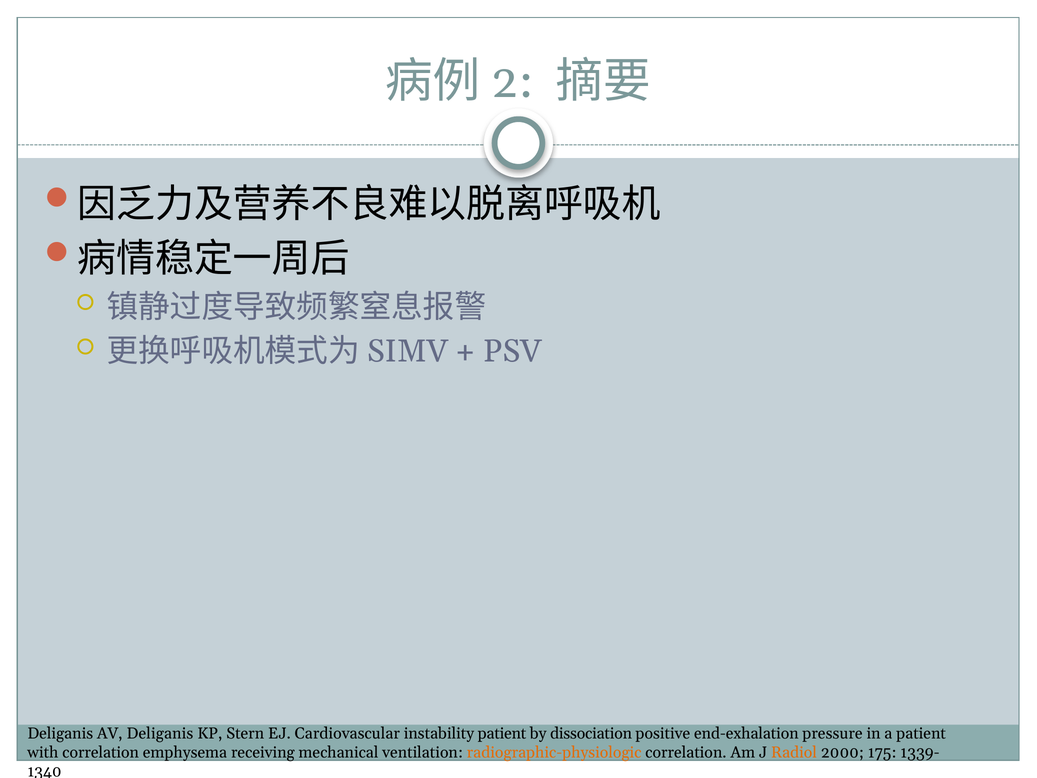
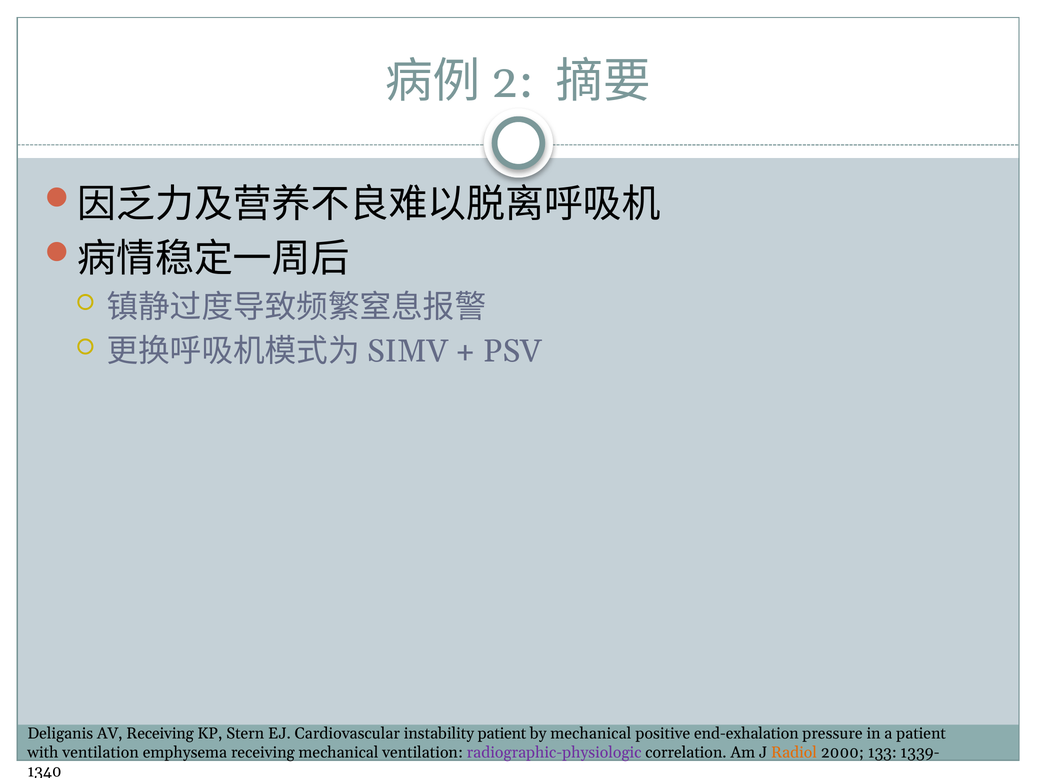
AV Deliganis: Deliganis -> Receiving
by dissociation: dissociation -> mechanical
with correlation: correlation -> ventilation
radiographic-physiologic colour: orange -> purple
175: 175 -> 133
